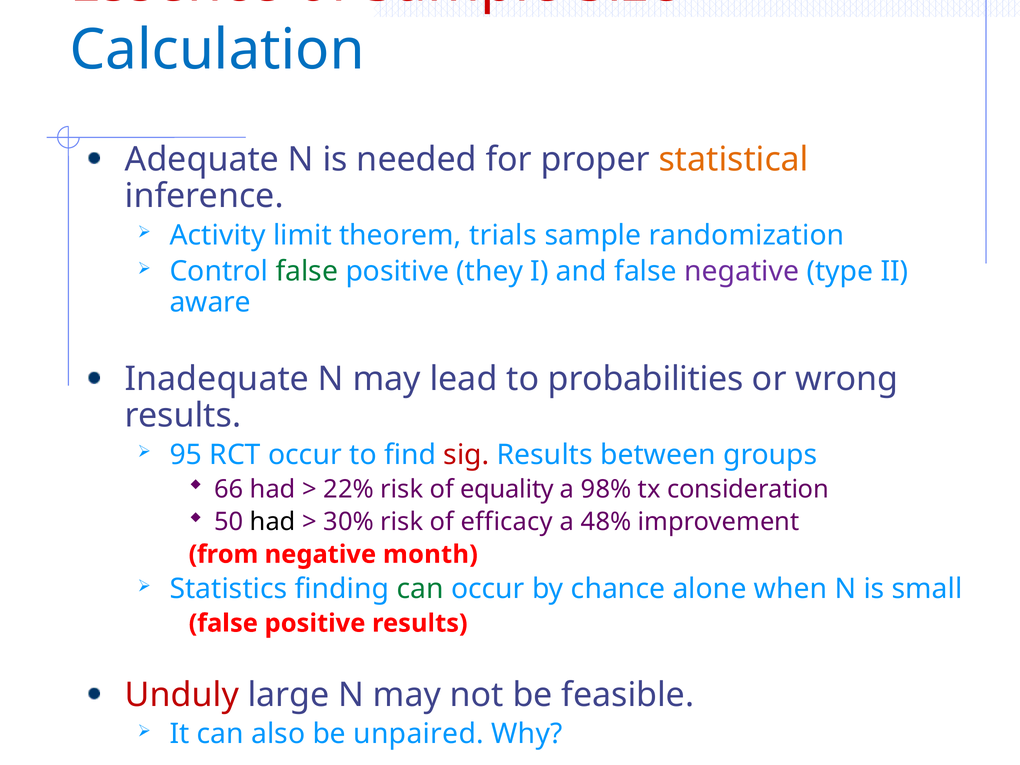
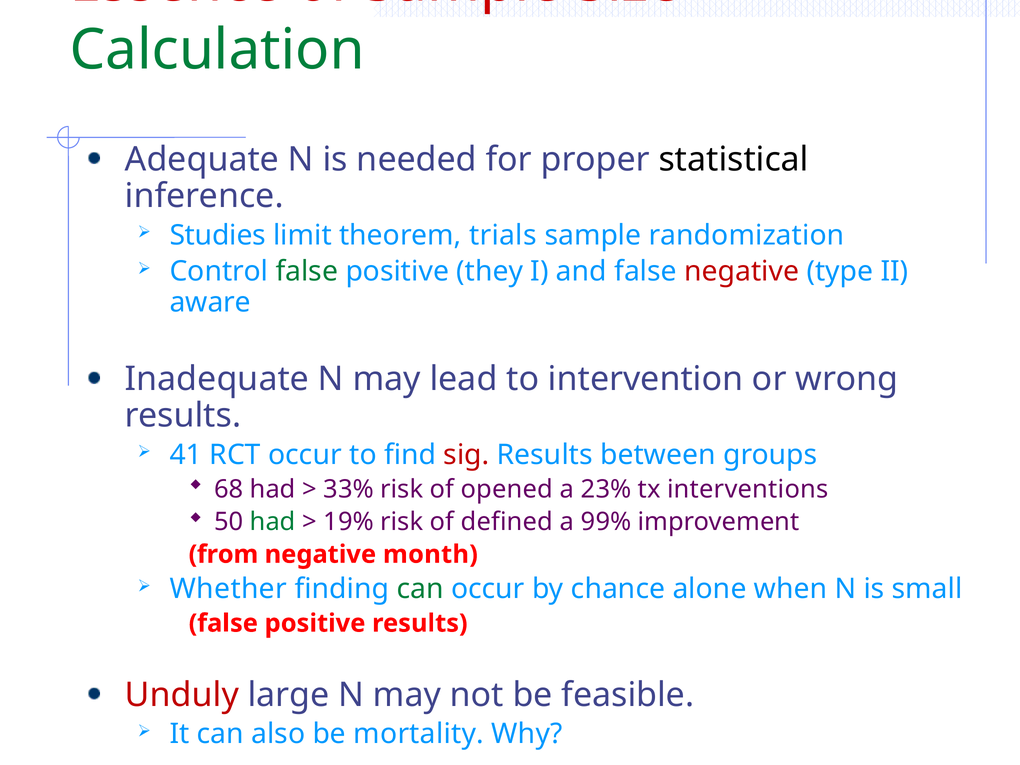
Calculation colour: blue -> green
statistical colour: orange -> black
Activity: Activity -> Studies
negative at (742, 272) colour: purple -> red
probabilities: probabilities -> intervention
95: 95 -> 41
66: 66 -> 68
22%: 22% -> 33%
equality: equality -> opened
98%: 98% -> 23%
consideration: consideration -> interventions
had at (273, 522) colour: black -> green
30%: 30% -> 19%
efficacy: efficacy -> defined
48%: 48% -> 99%
Statistics: Statistics -> Whether
unpaired: unpaired -> mortality
